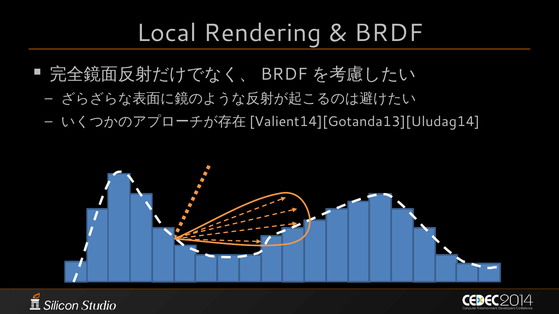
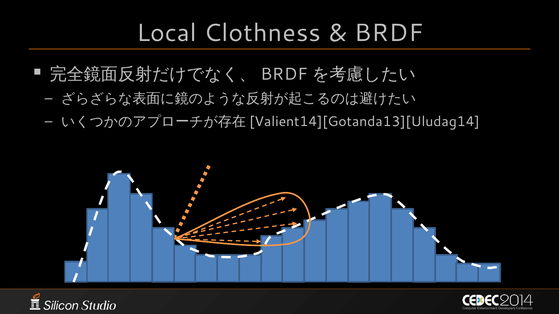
Rendering: Rendering -> Clothness
